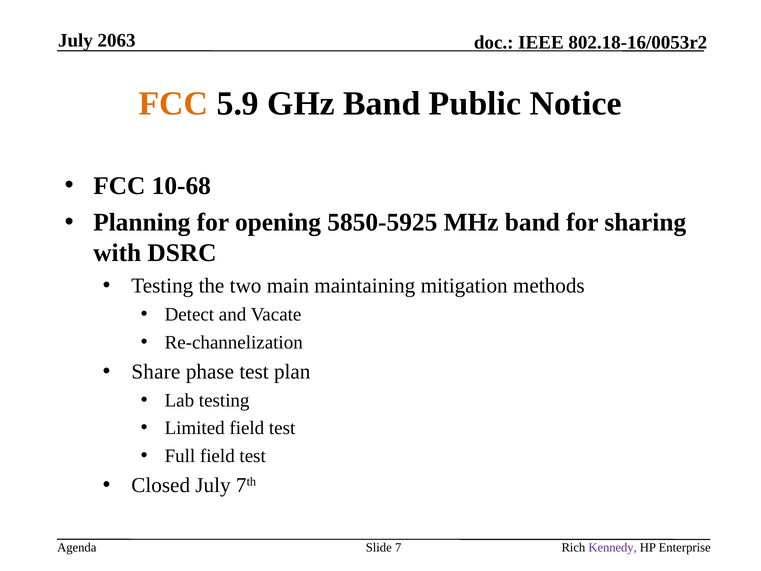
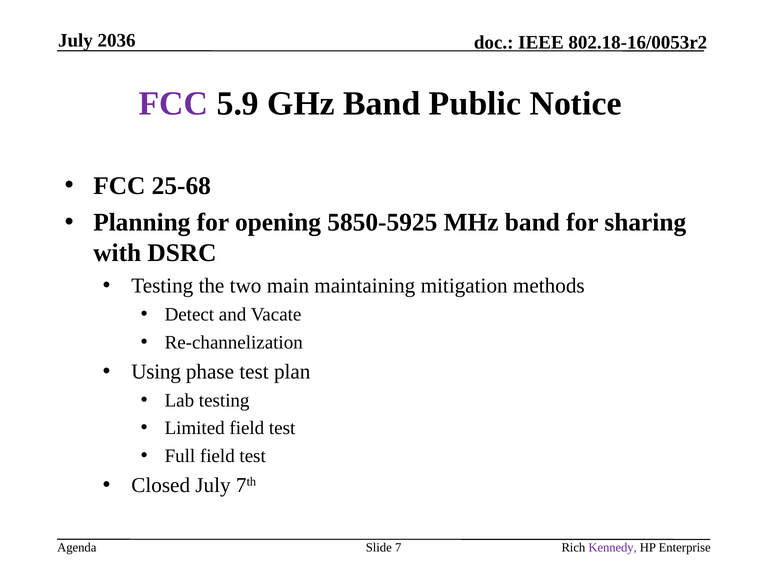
2063: 2063 -> 2036
FCC at (173, 104) colour: orange -> purple
10-68: 10-68 -> 25-68
Share: Share -> Using
